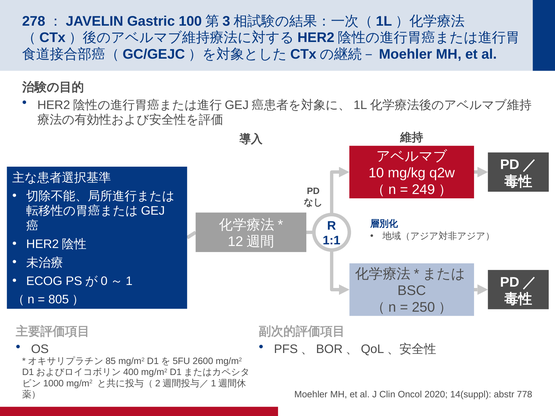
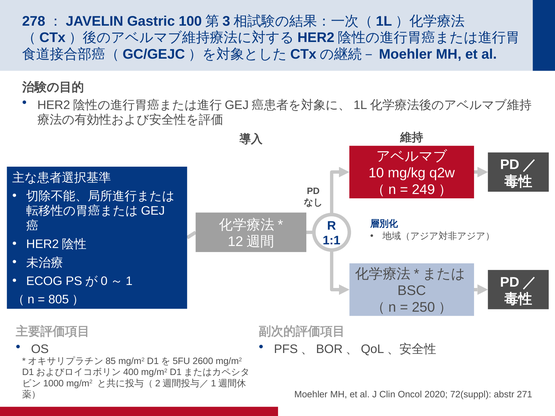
14(suppl: 14(suppl -> 72(suppl
778: 778 -> 271
